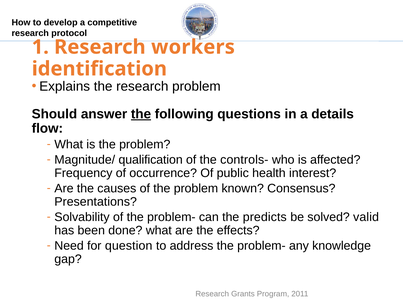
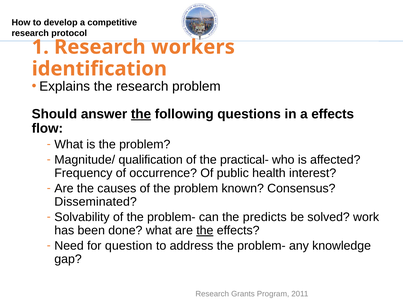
a details: details -> effects
controls-: controls- -> practical-
Presentations: Presentations -> Disseminated
valid: valid -> work
the at (205, 231) underline: none -> present
